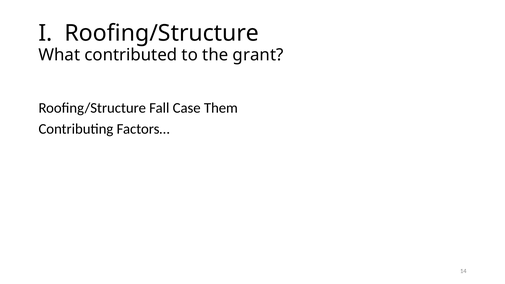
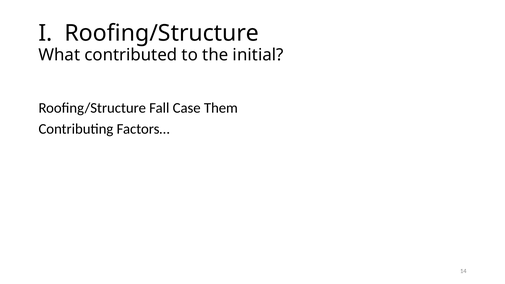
grant: grant -> initial
